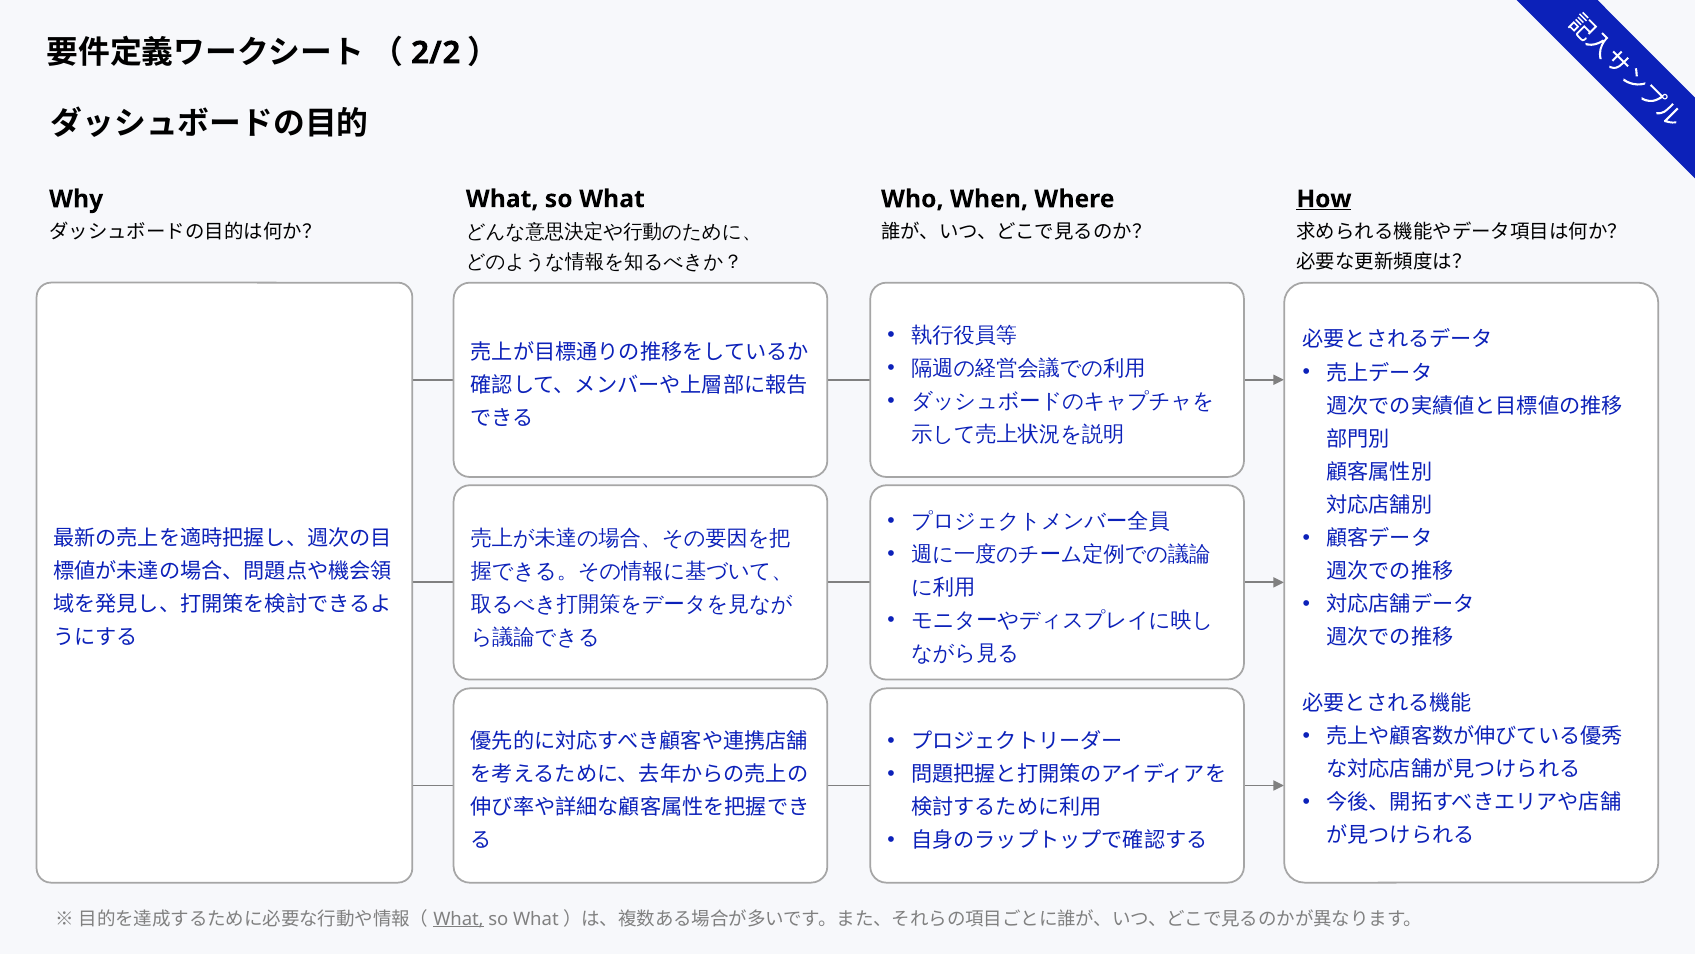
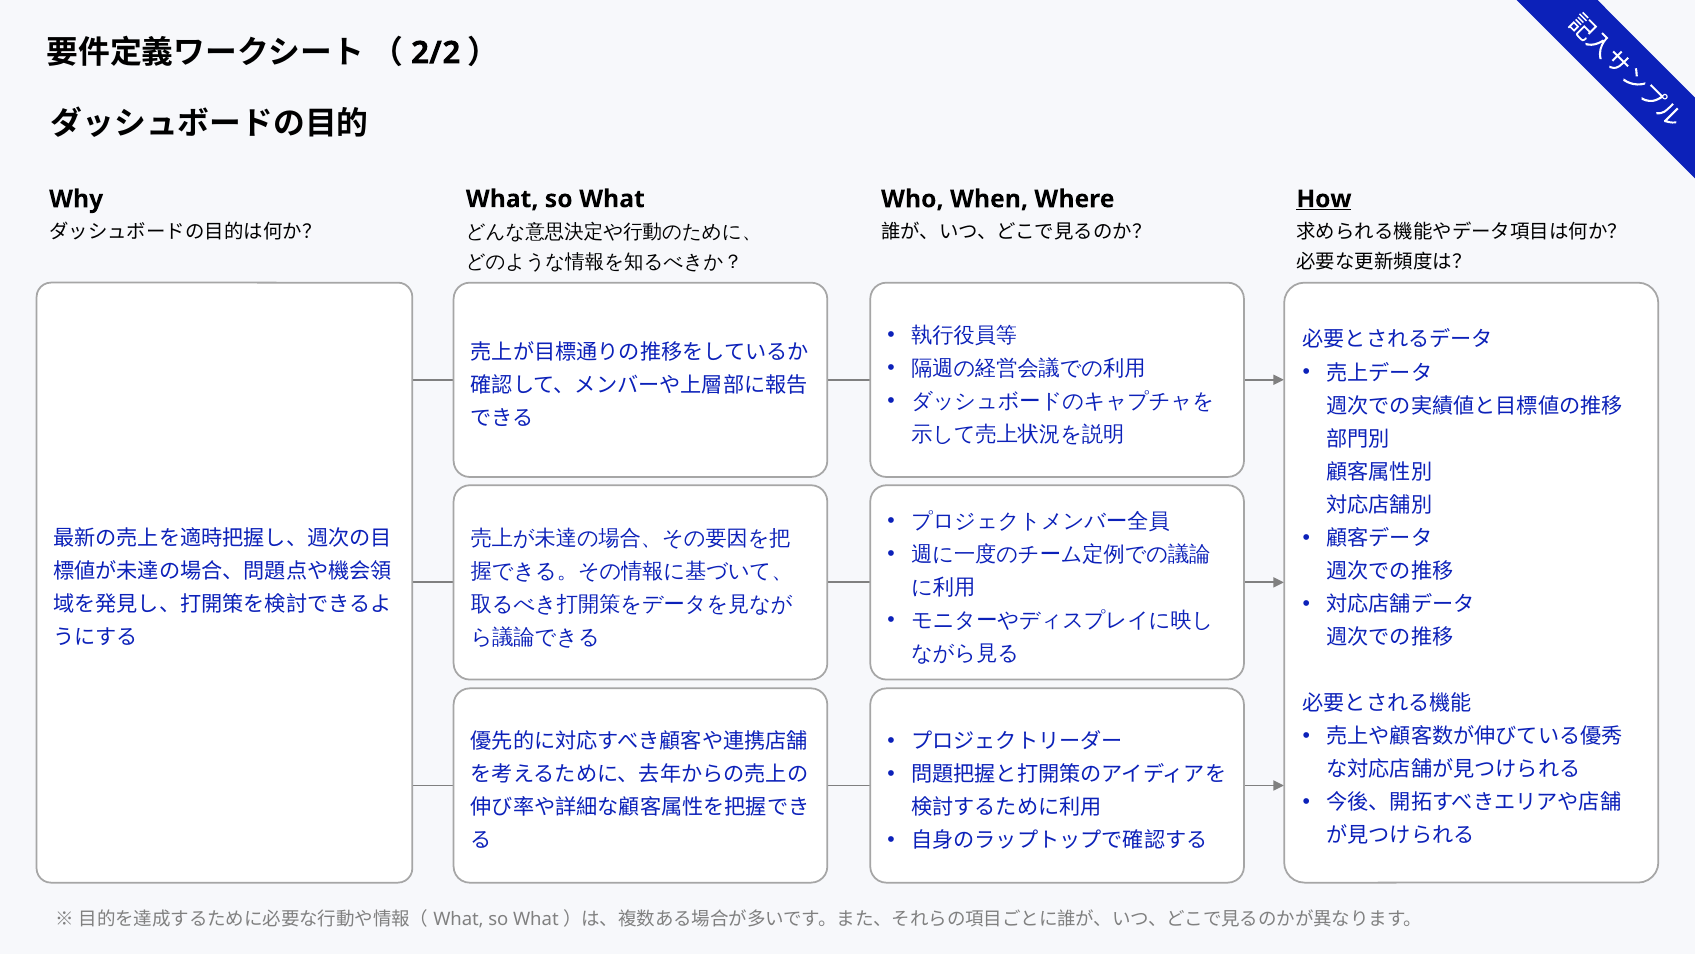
What at (458, 918) underline: present -> none
